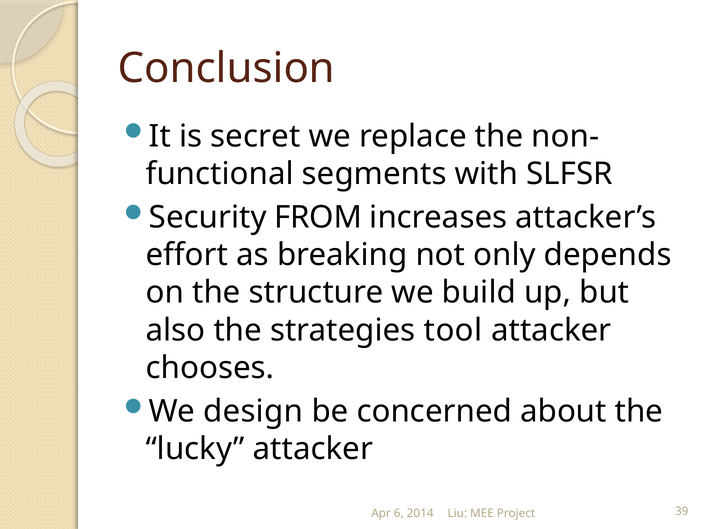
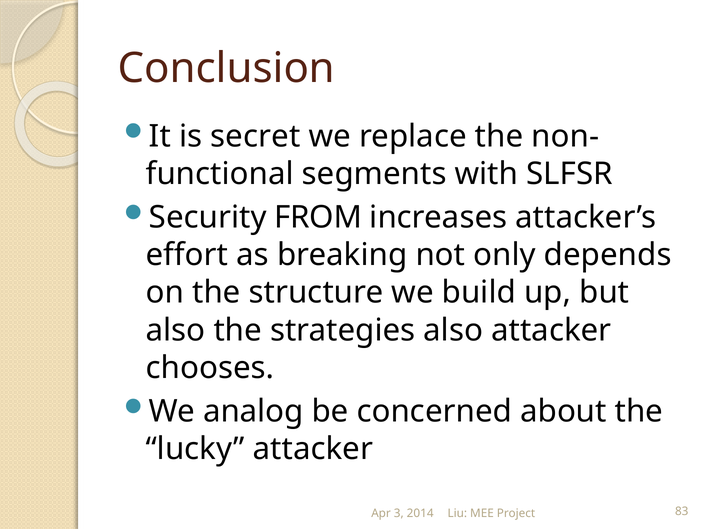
strategies tool: tool -> also
design: design -> analog
6: 6 -> 3
39: 39 -> 83
